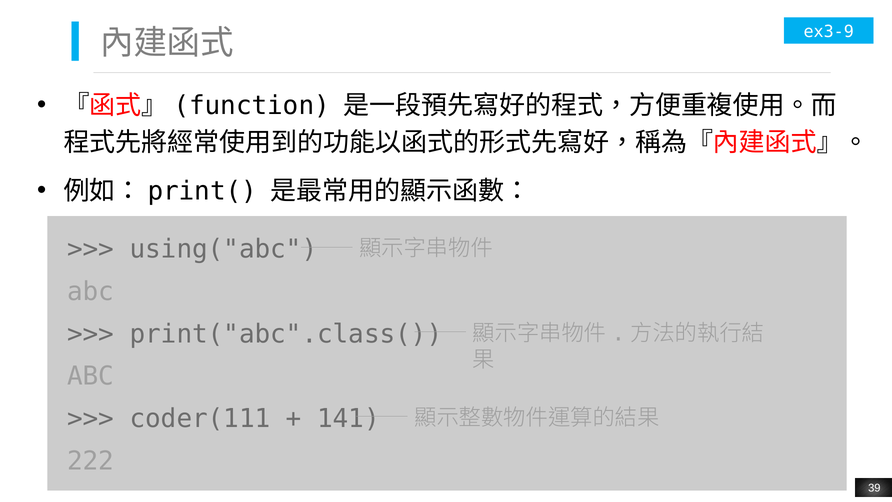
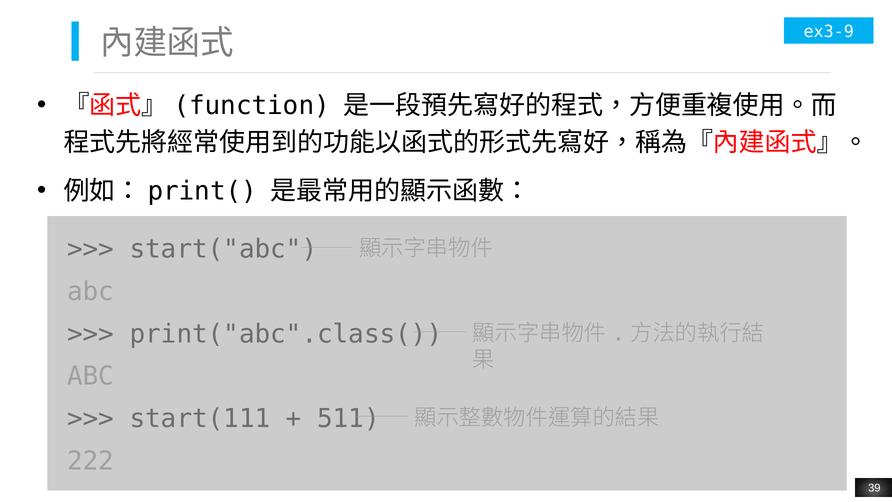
using("abc: using("abc -> start("abc
coder(111: coder(111 -> start(111
141: 141 -> 511
